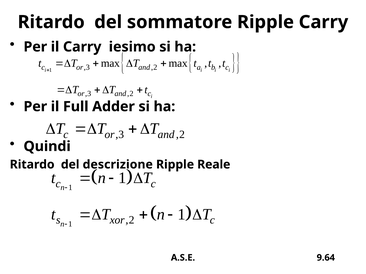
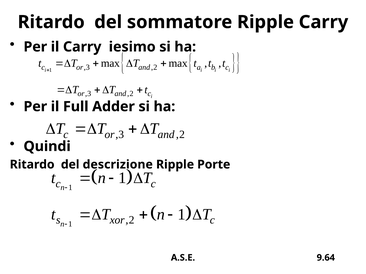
Reale: Reale -> Porte
